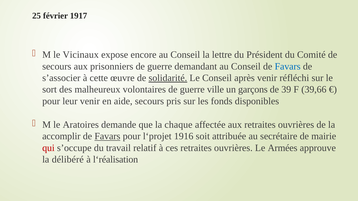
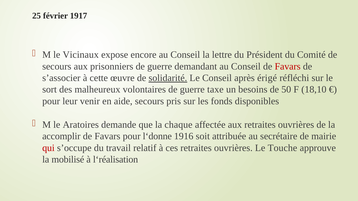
Favars at (288, 66) colour: blue -> red
après venir: venir -> érigé
ville: ville -> taxe
garçons: garçons -> besoins
39: 39 -> 50
39,66: 39,66 -> 18,10
Favars at (107, 137) underline: present -> none
l‘projet: l‘projet -> l‘donne
Armées: Armées -> Touche
délibéré: délibéré -> mobilisé
